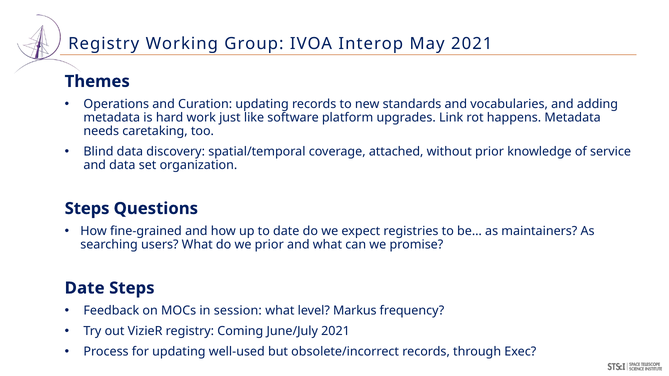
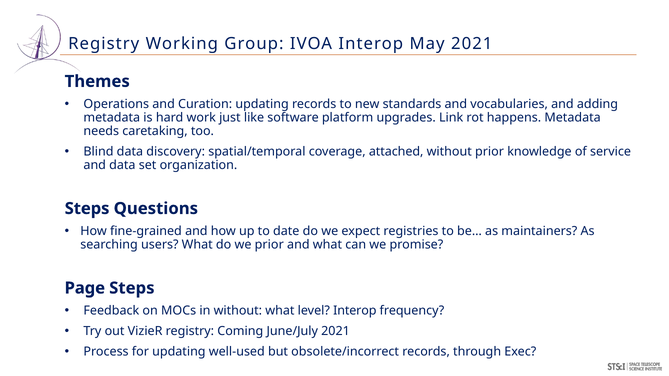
Date at (85, 288): Date -> Page
in session: session -> without
level Markus: Markus -> Interop
